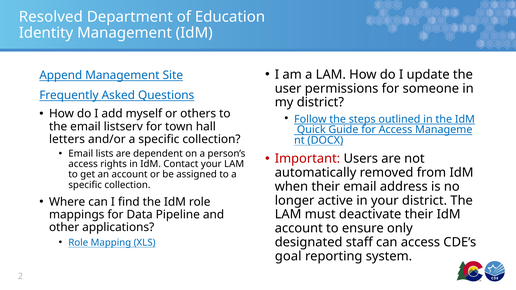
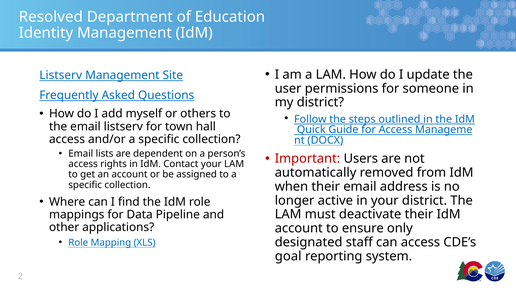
Append at (61, 75): Append -> Listserv
letters at (67, 139): letters -> access
